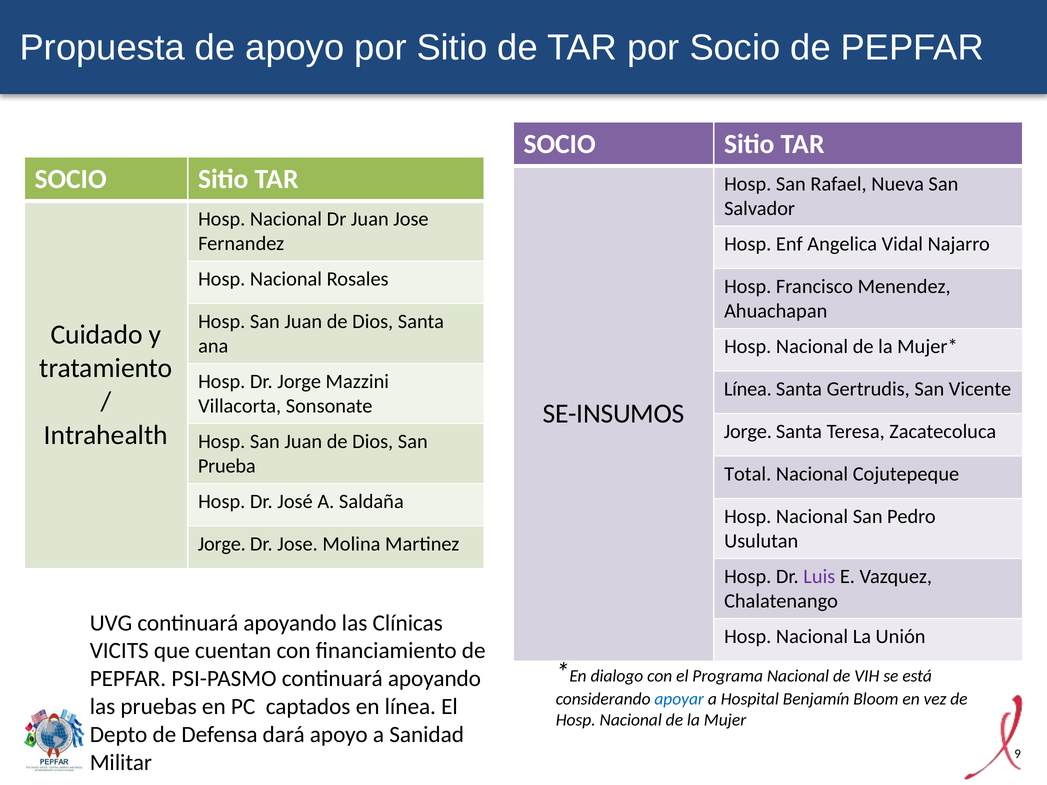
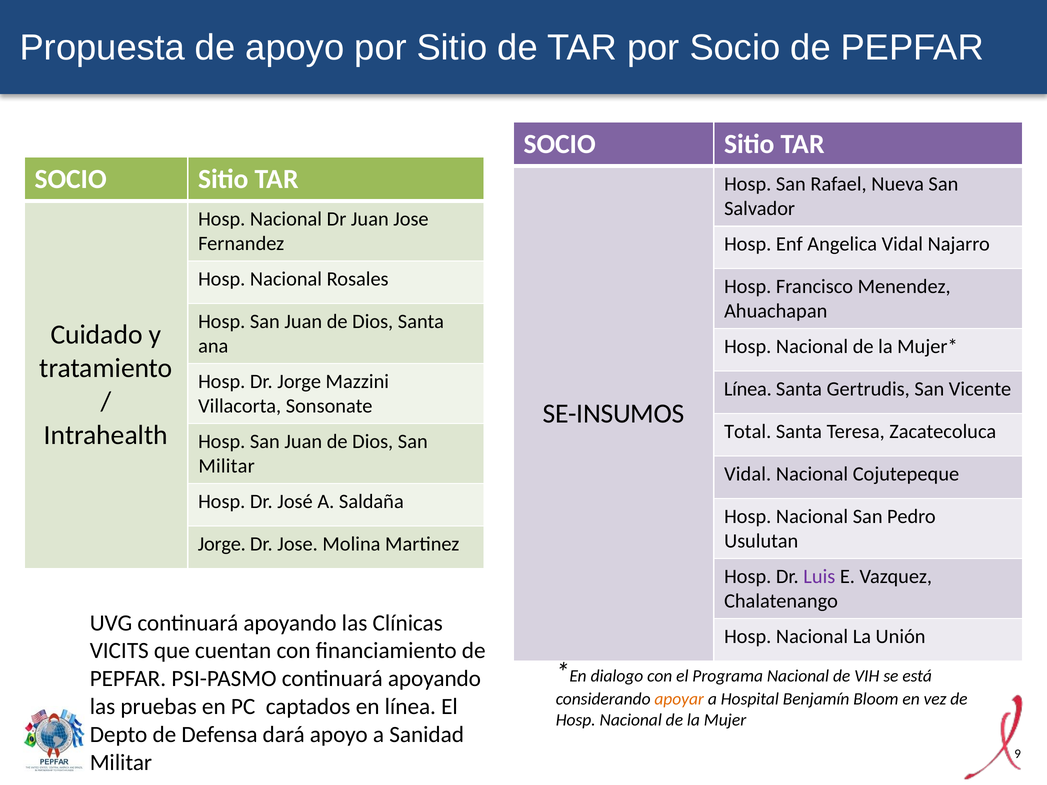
Jorge at (748, 432): Jorge -> Total
Prueba at (227, 466): Prueba -> Militar
Total at (748, 474): Total -> Vidal
apoyar colour: blue -> orange
